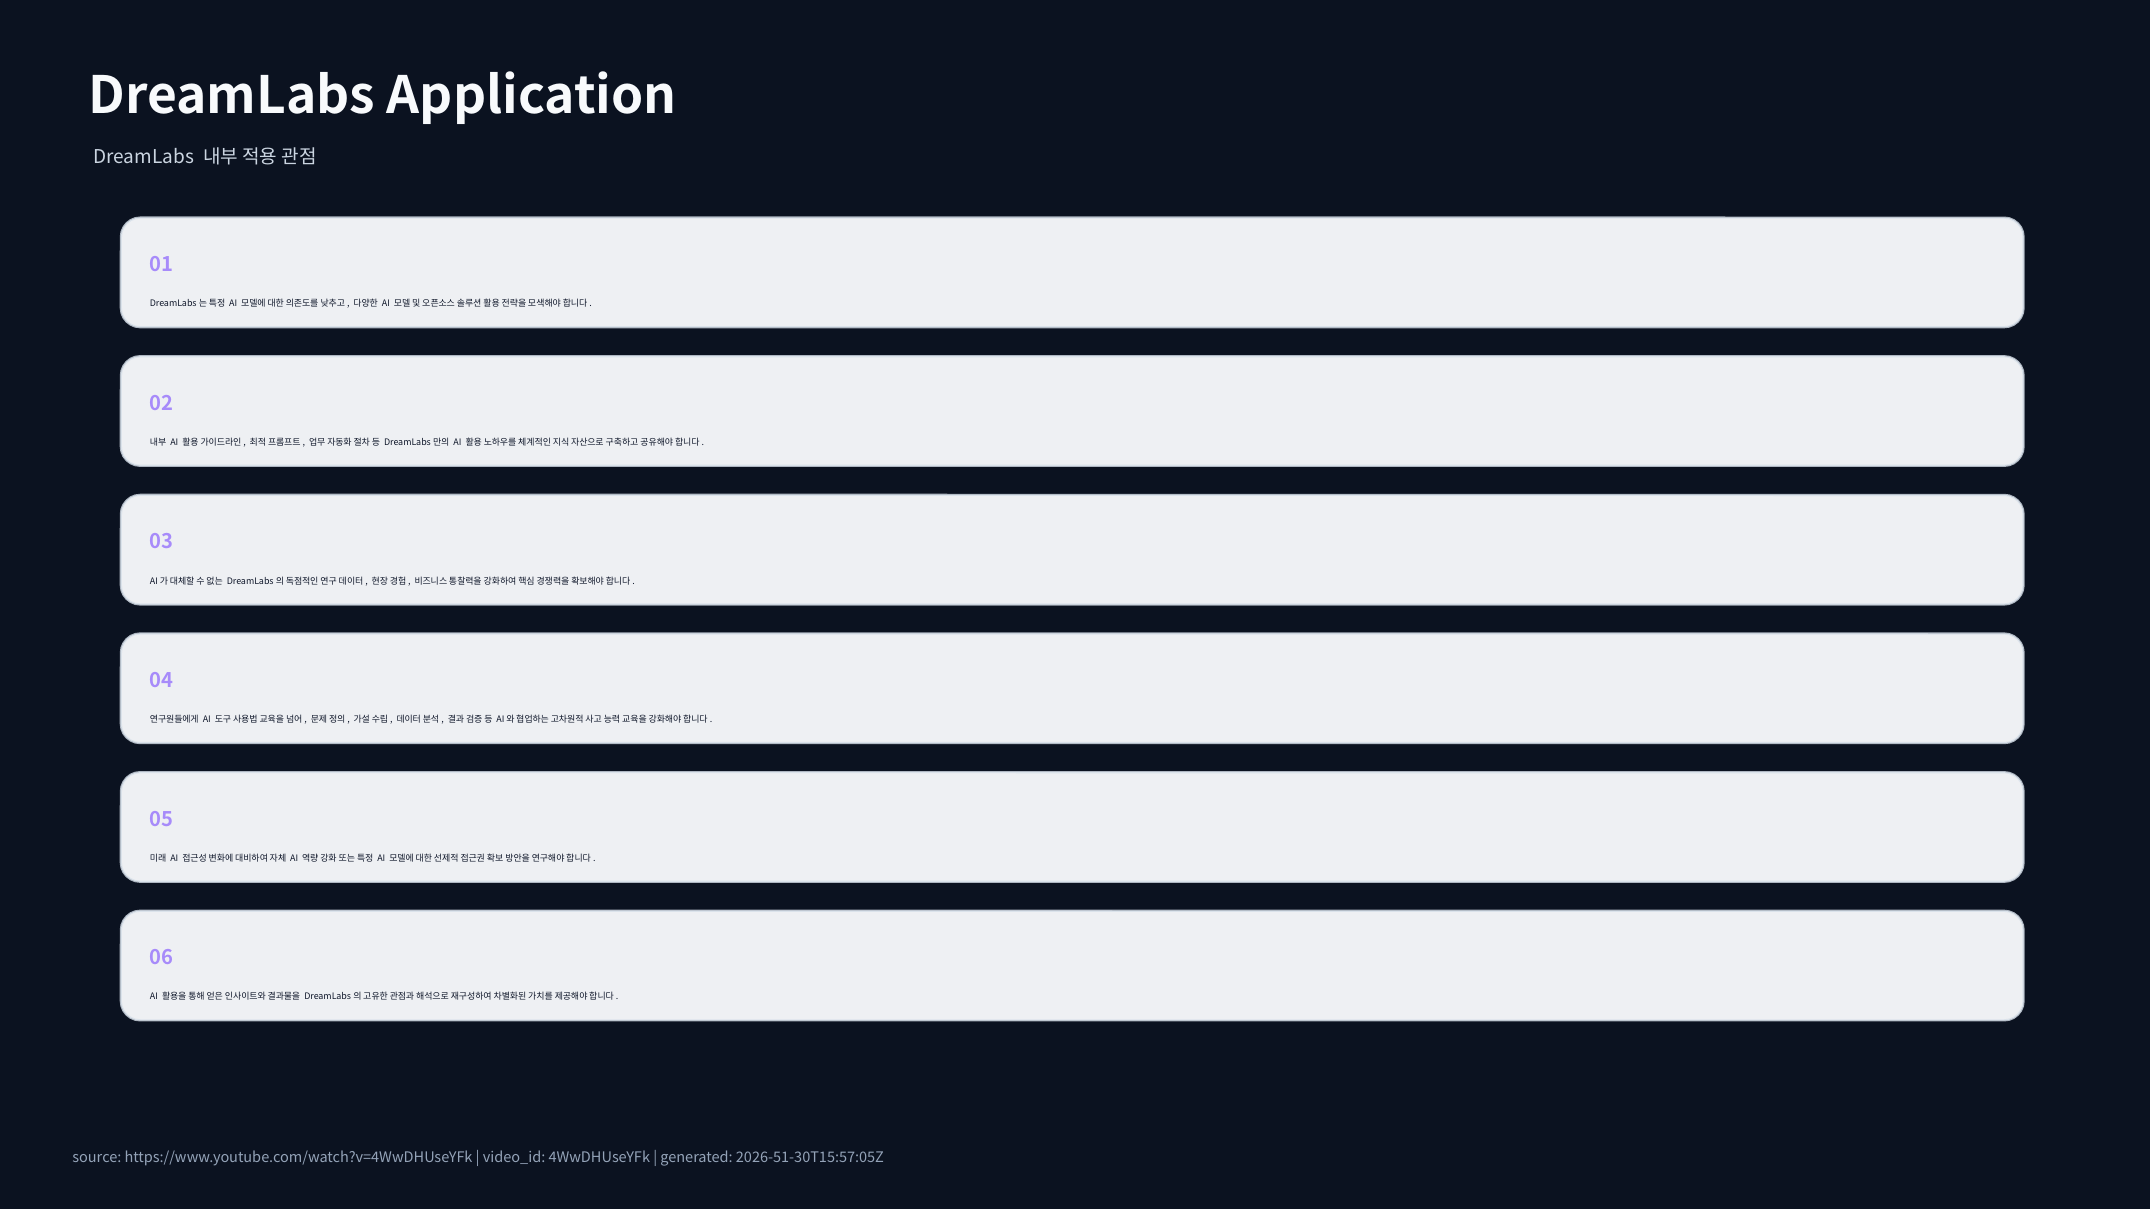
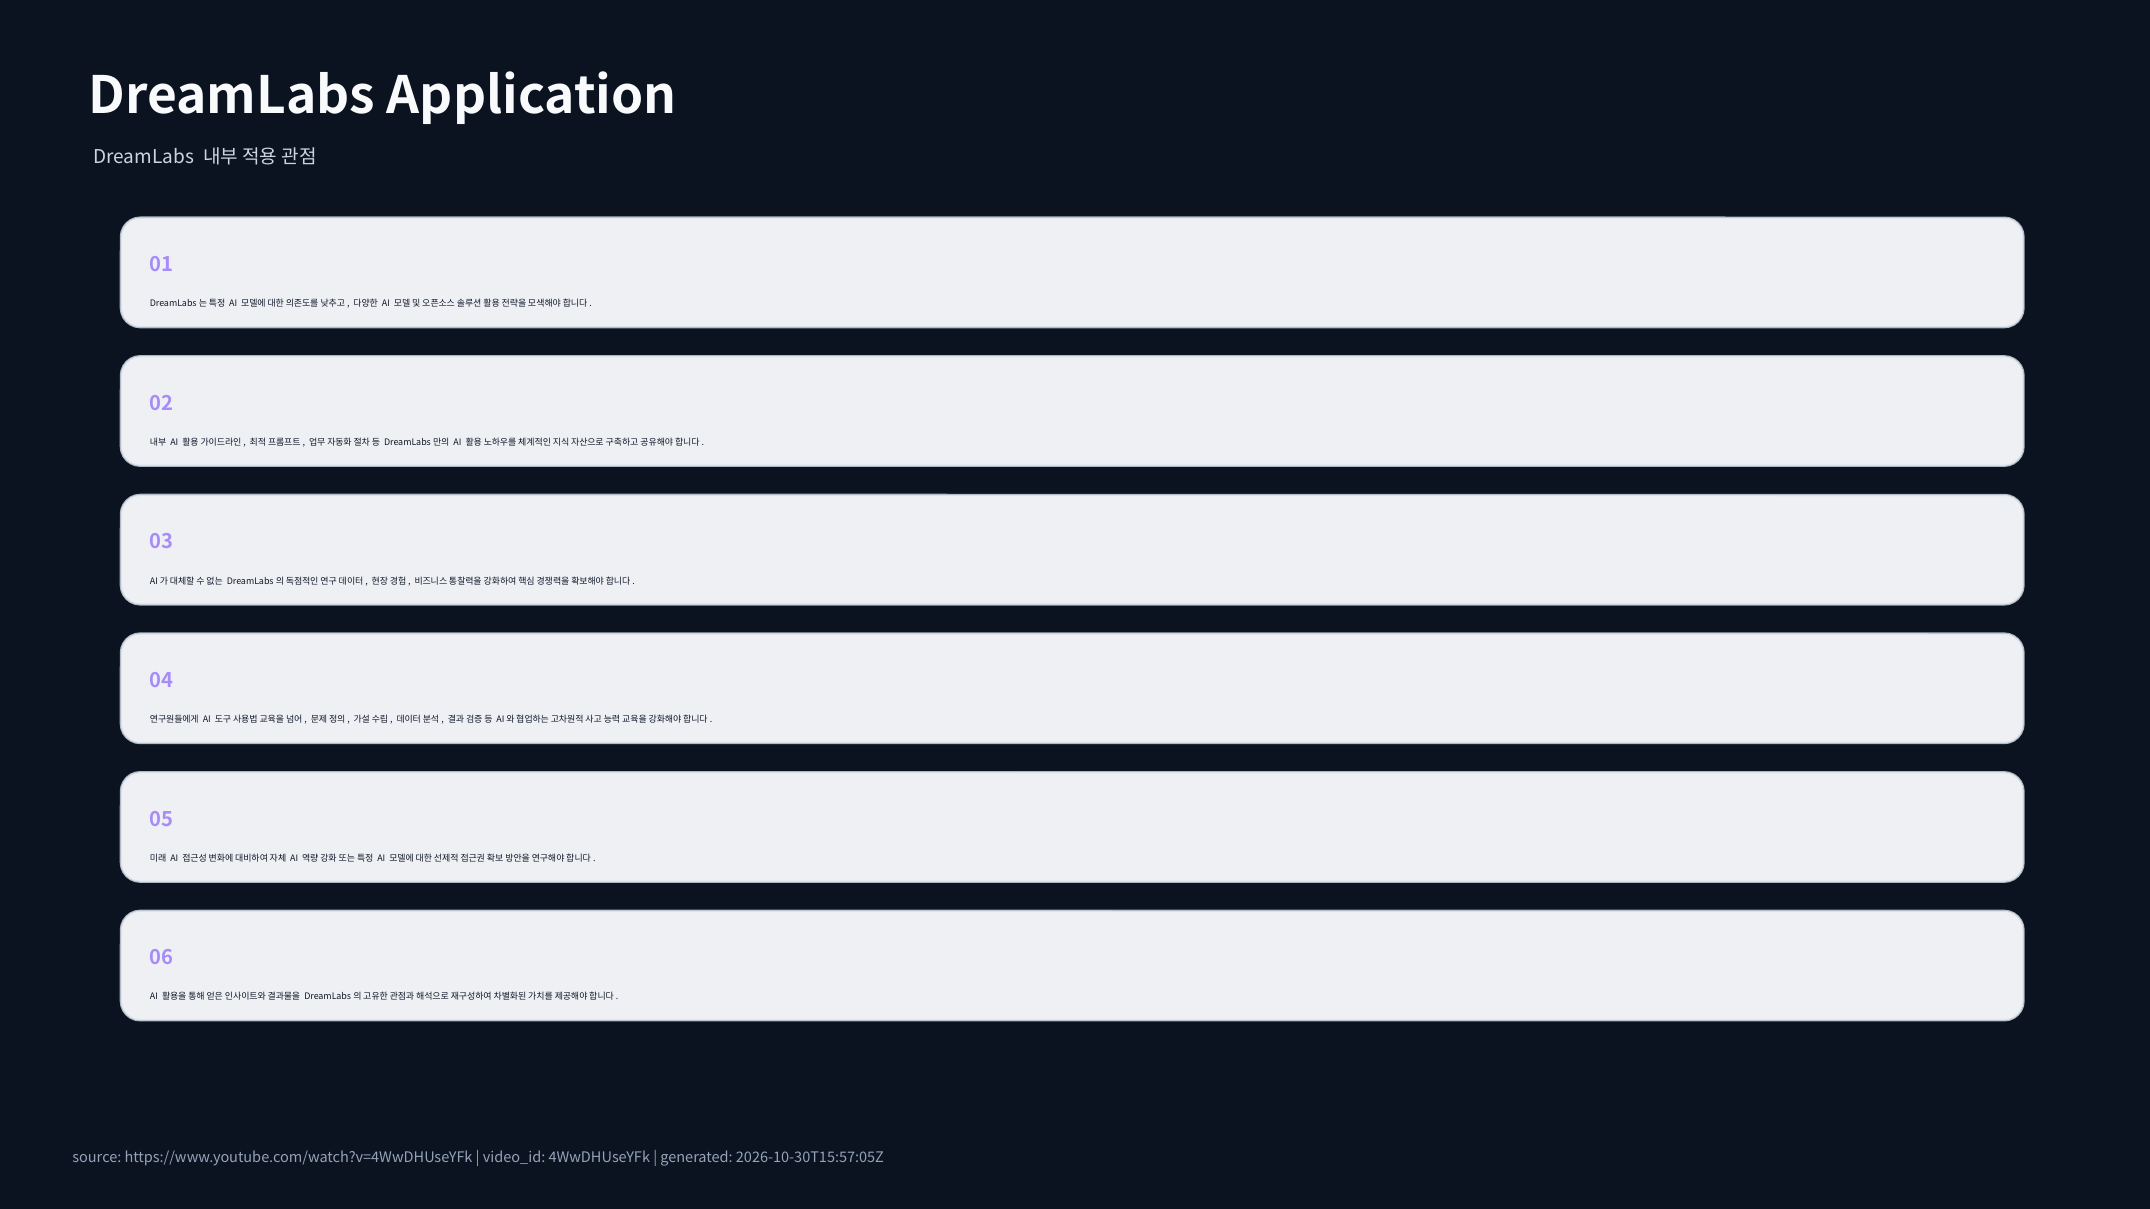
2026-51-30T15:57:05Z: 2026-51-30T15:57:05Z -> 2026-10-30T15:57:05Z
